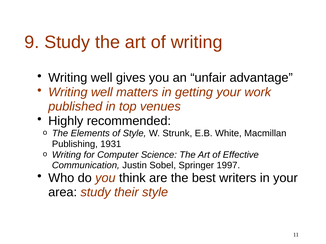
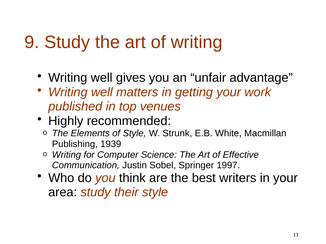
1931: 1931 -> 1939
